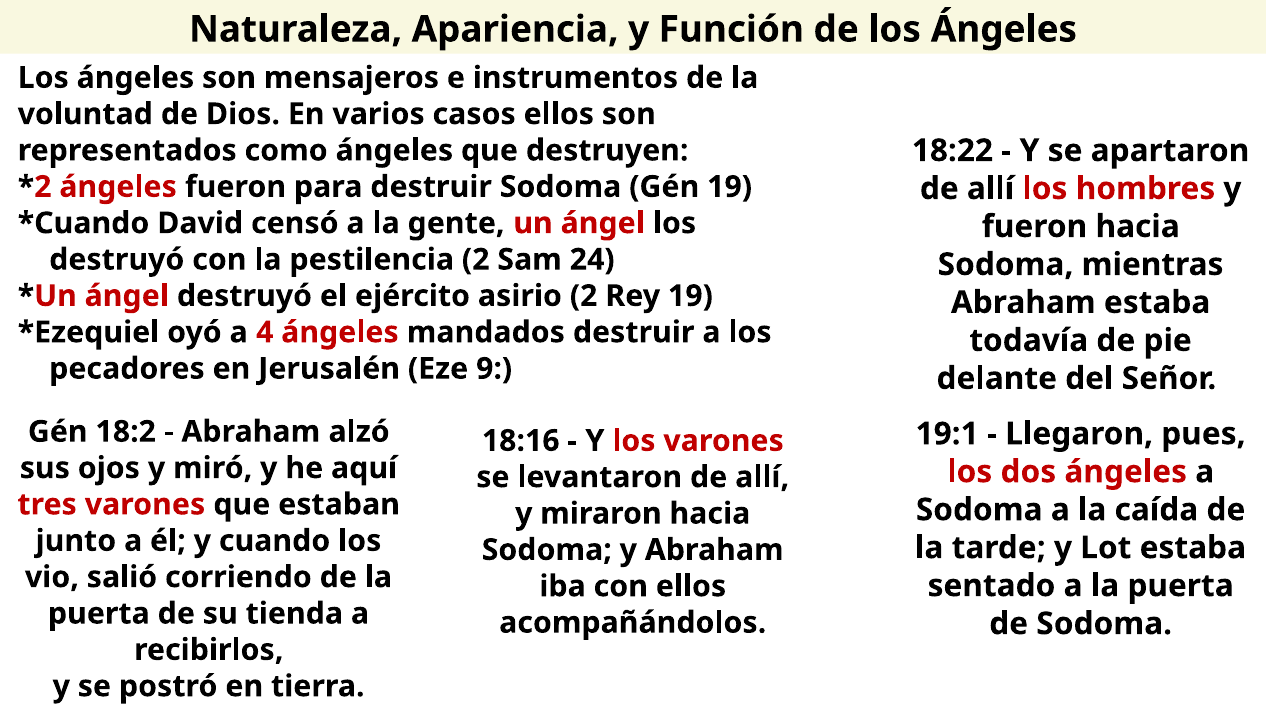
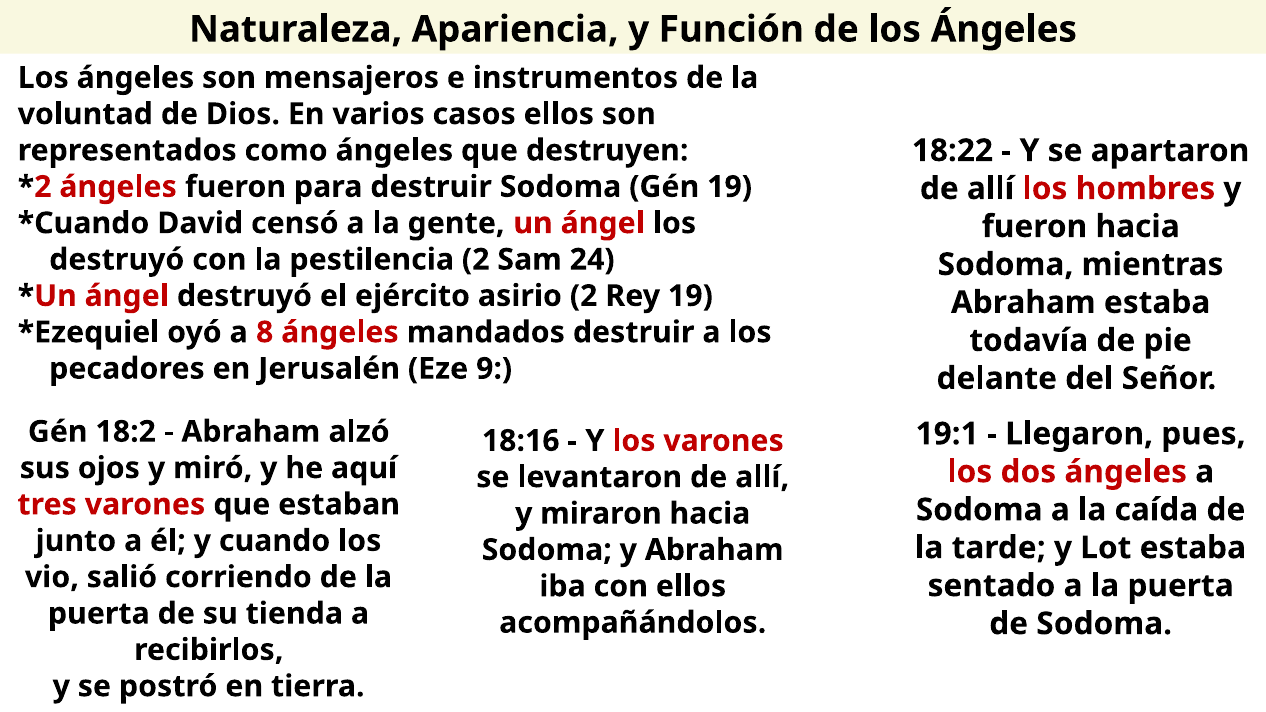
4: 4 -> 8
